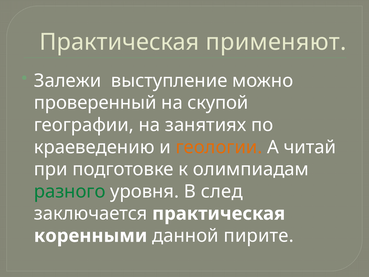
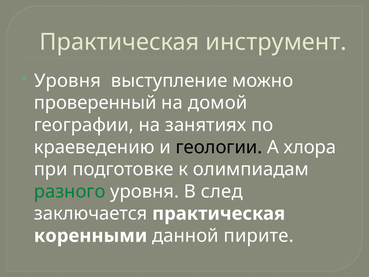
применяют: применяют -> инструмент
Залежи at (68, 81): Залежи -> Уровня
скупой: скупой -> домой
геологии colour: orange -> black
читай: читай -> хлора
